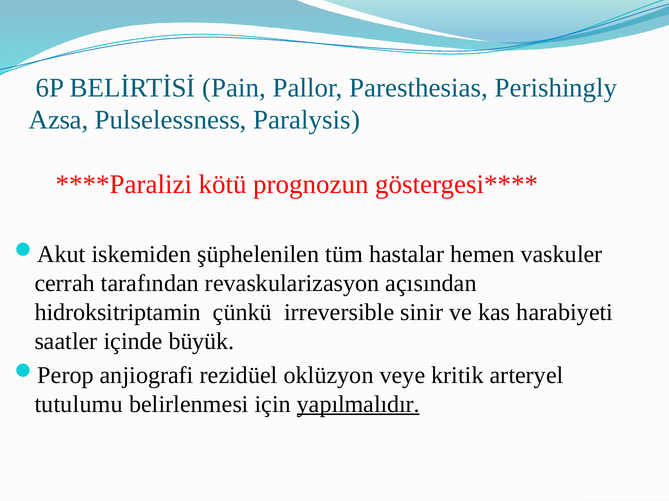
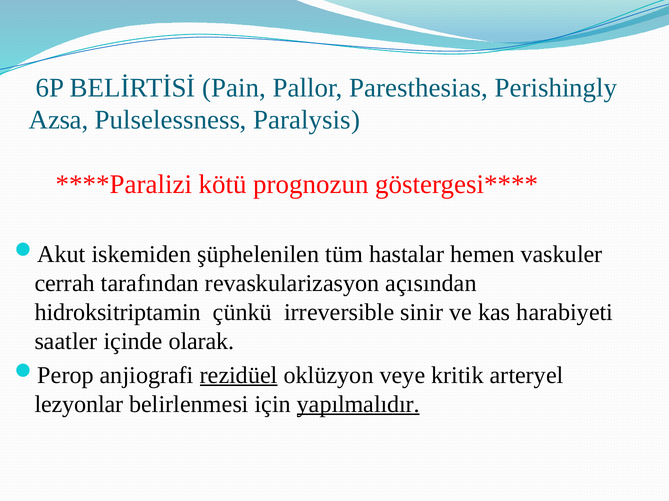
büyük: büyük -> olarak
rezidüel underline: none -> present
tutulumu: tutulumu -> lezyonlar
